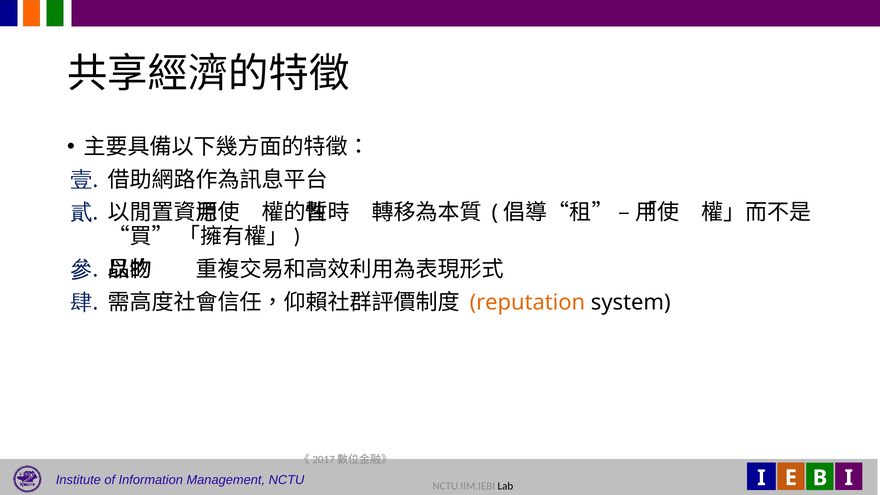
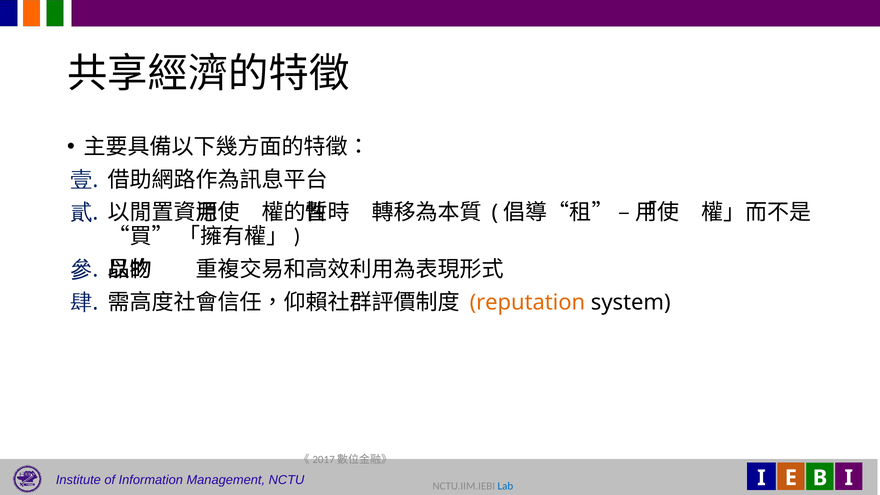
Lab colour: black -> blue
